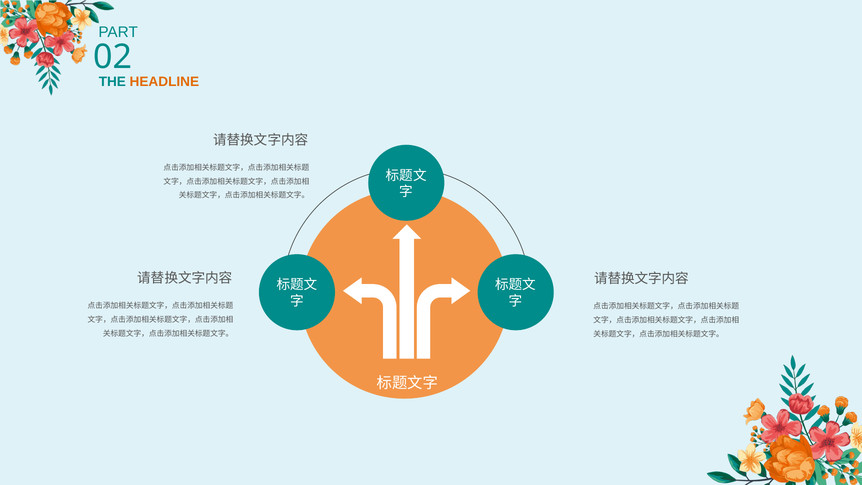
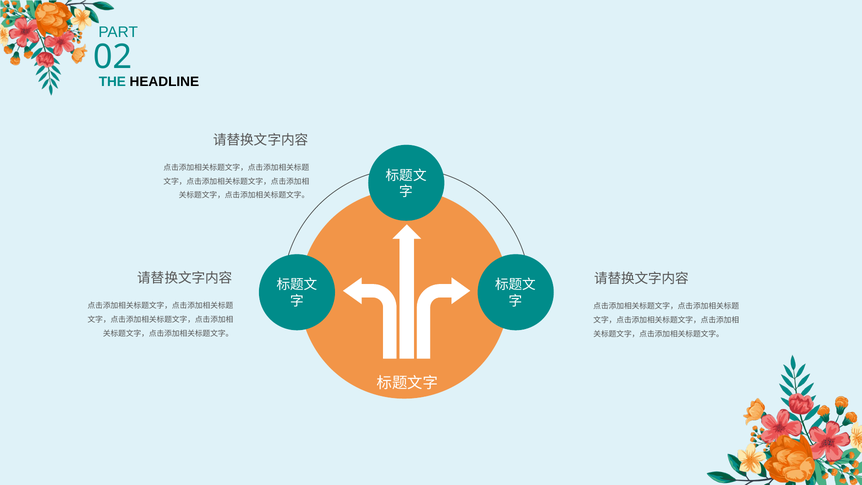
HEADLINE colour: orange -> black
